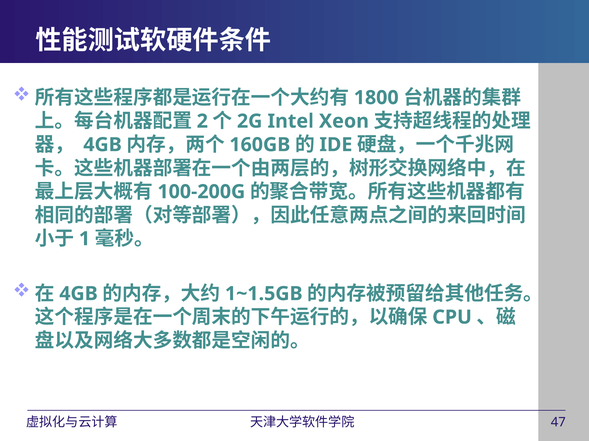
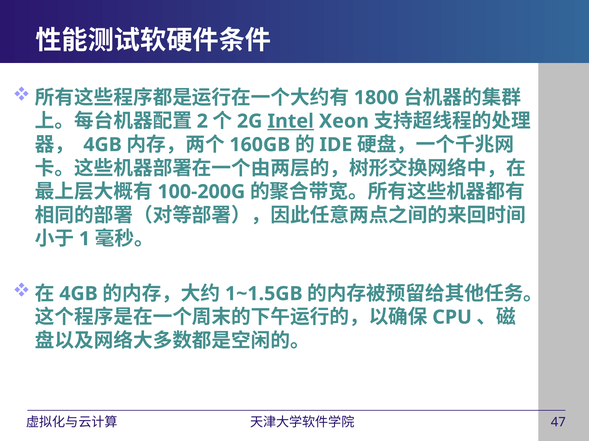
Intel underline: none -> present
